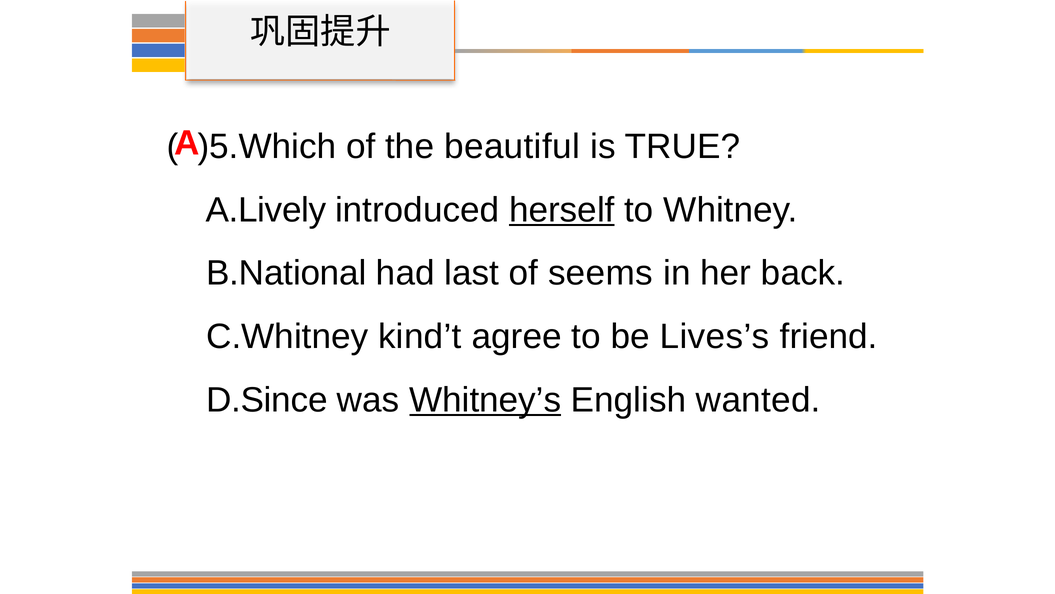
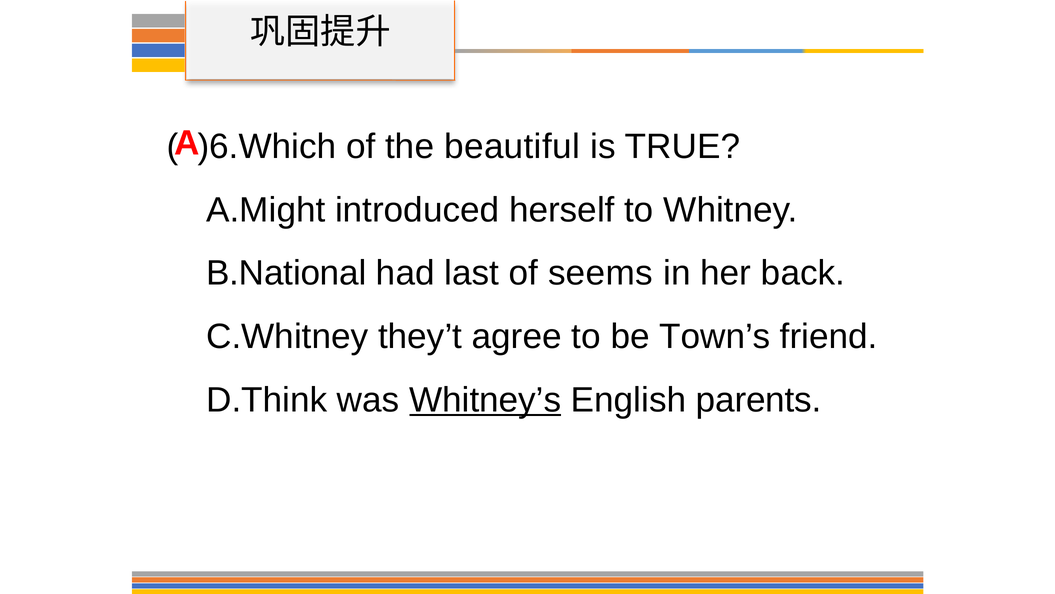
)5.Which: )5.Which -> )6.Which
A.Lively: A.Lively -> A.Might
herself underline: present -> none
kind’t: kind’t -> they’t
Lives’s: Lives’s -> Town’s
D.Since: D.Since -> D.Think
wanted: wanted -> parents
